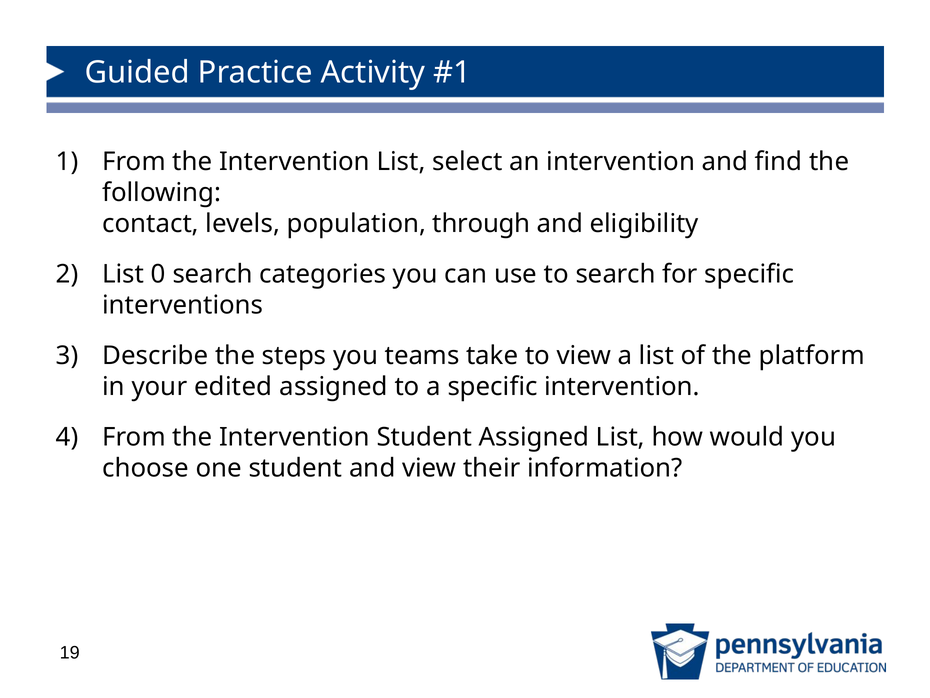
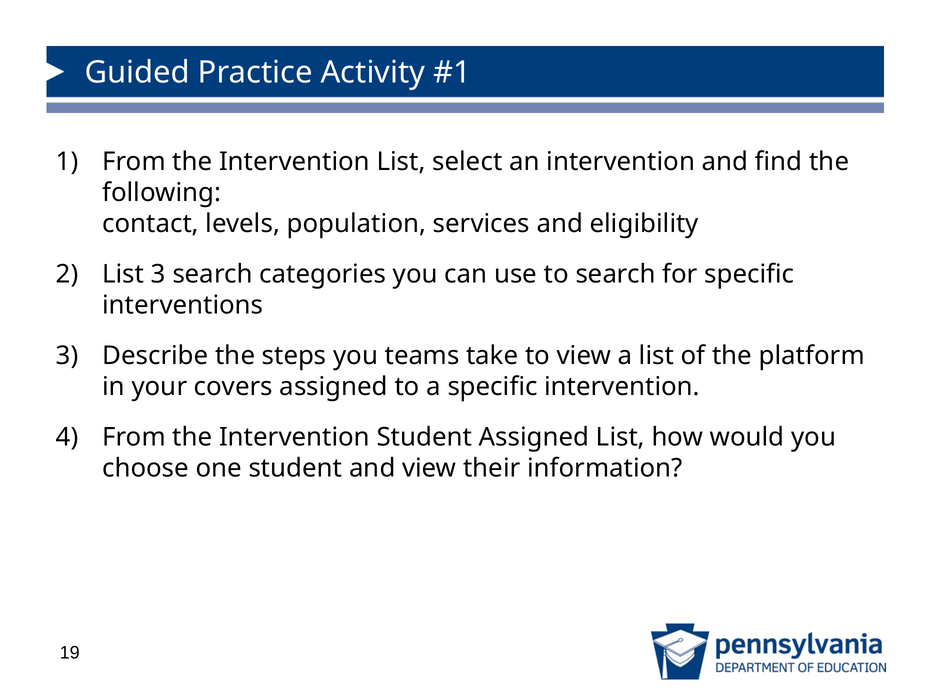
through: through -> services
List 0: 0 -> 3
edited: edited -> covers
